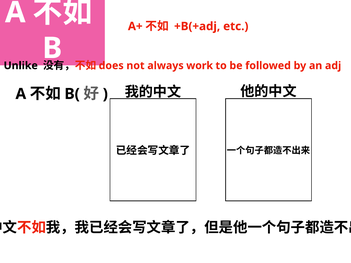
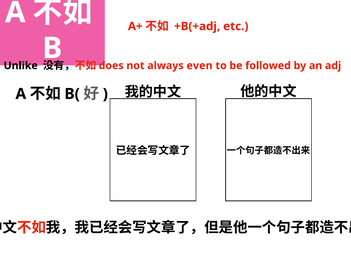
work: work -> even
